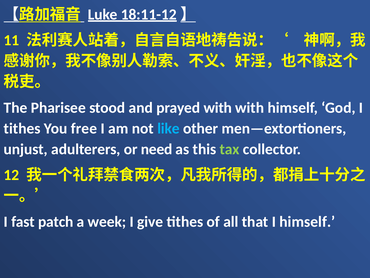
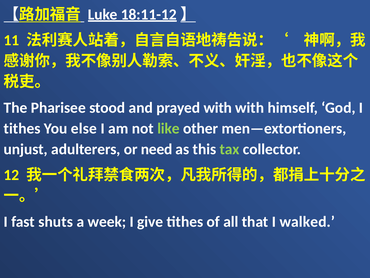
free: free -> else
like colour: light blue -> light green
patch: patch -> shuts
I himself: himself -> walked
